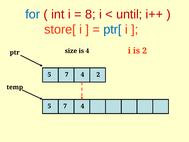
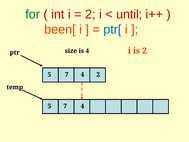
for colour: blue -> green
8 at (90, 14): 8 -> 2
store[: store[ -> been[
